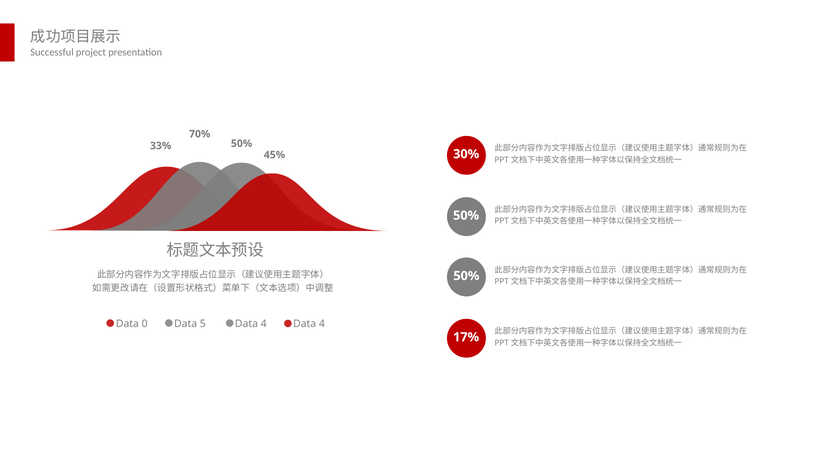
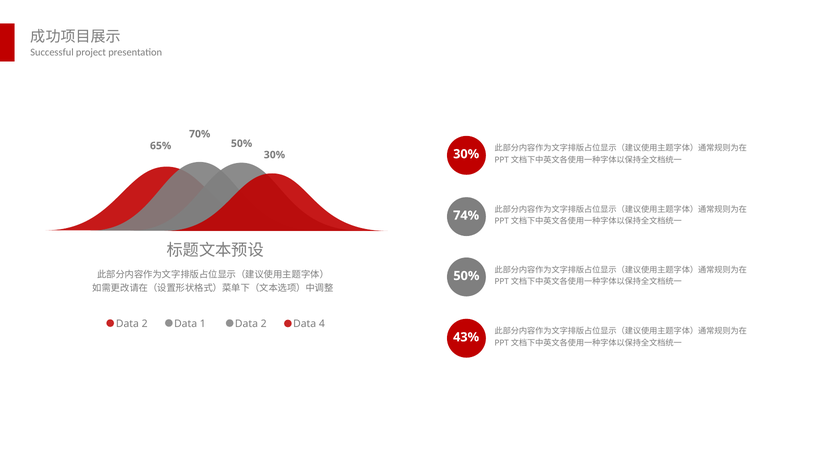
33%: 33% -> 65%
45% at (274, 155): 45% -> 30%
50% at (466, 216): 50% -> 74%
0 at (145, 324): 0 -> 2
5: 5 -> 1
4 at (264, 324): 4 -> 2
17%: 17% -> 43%
